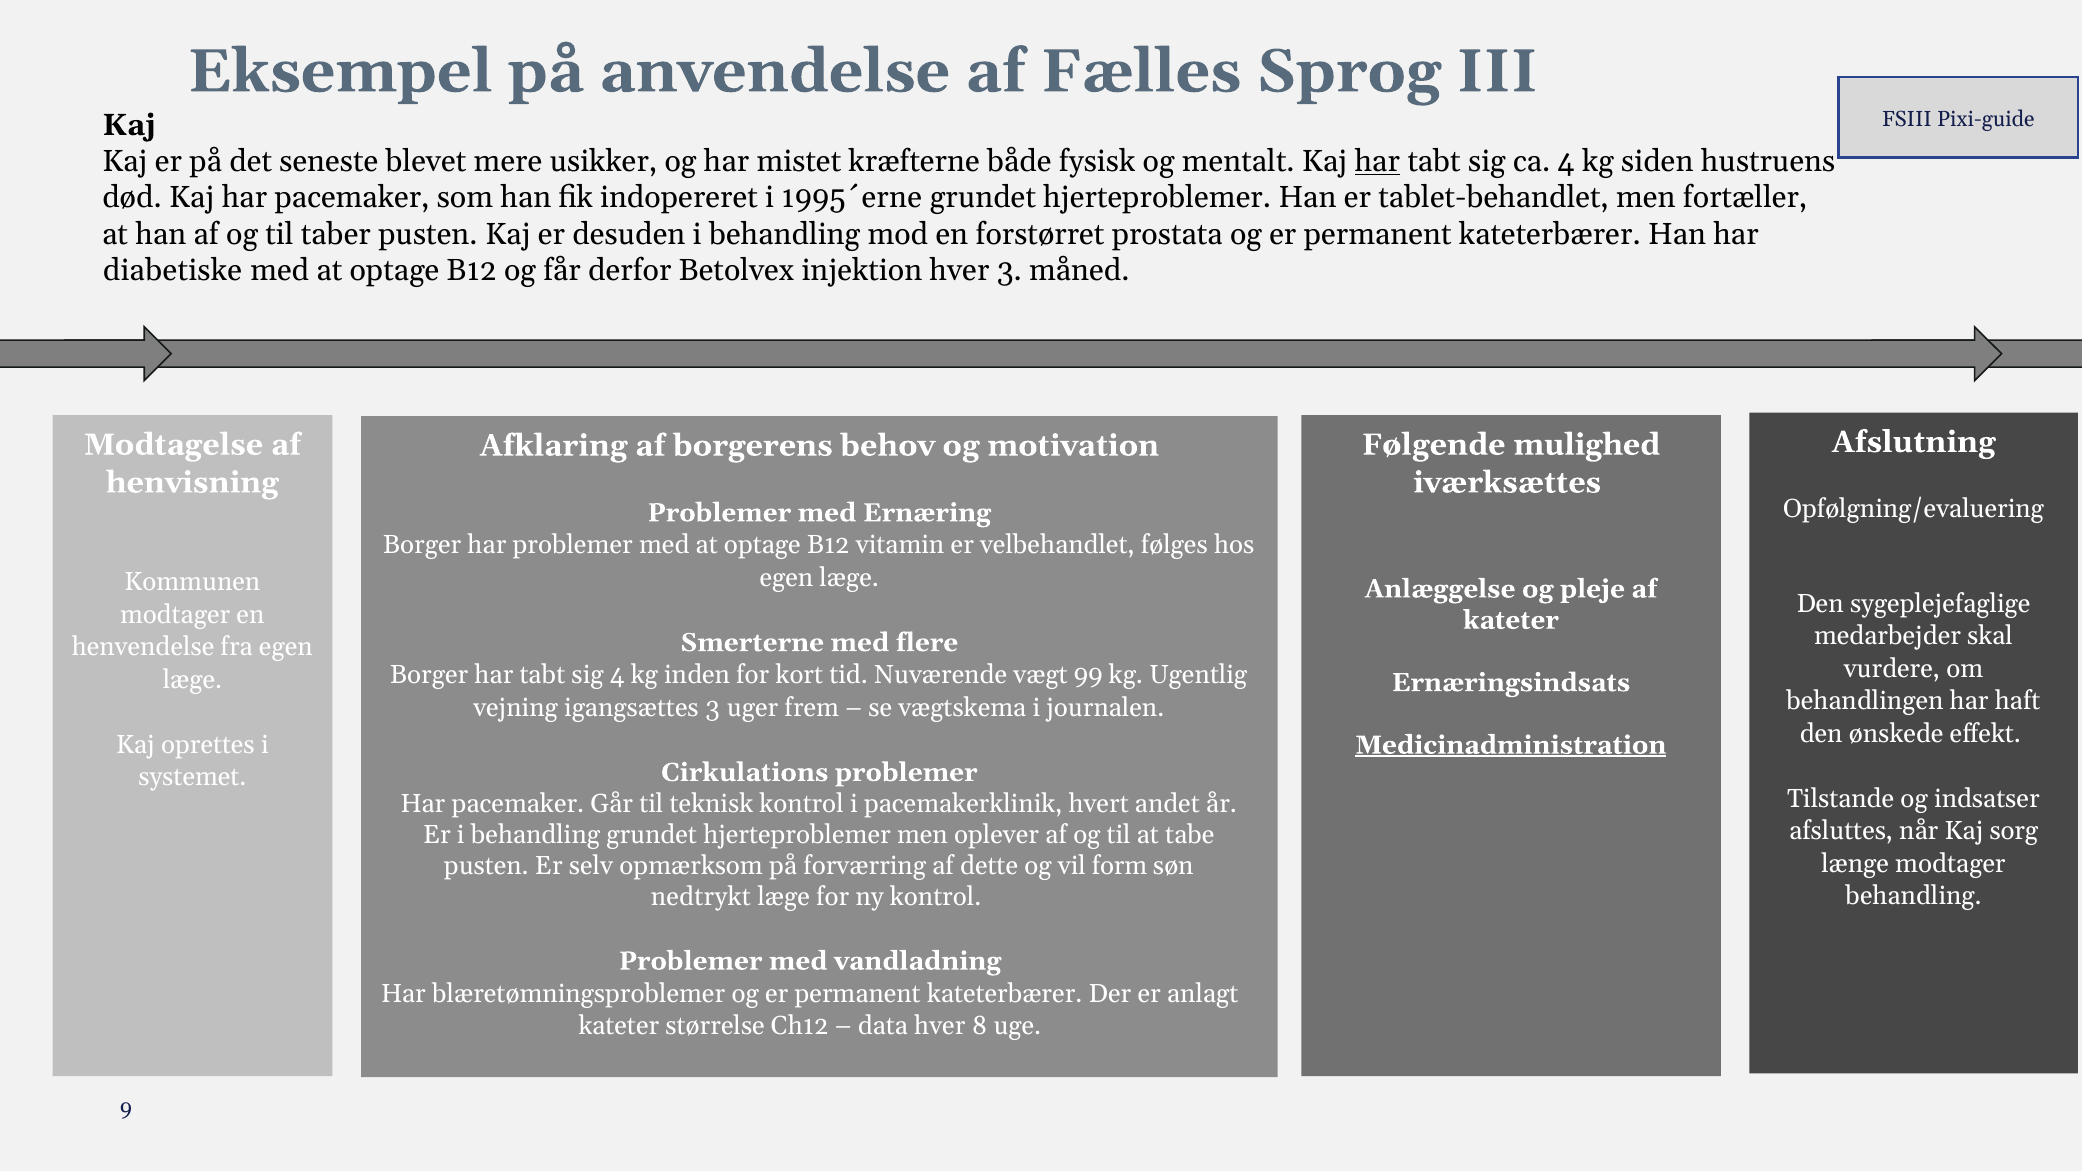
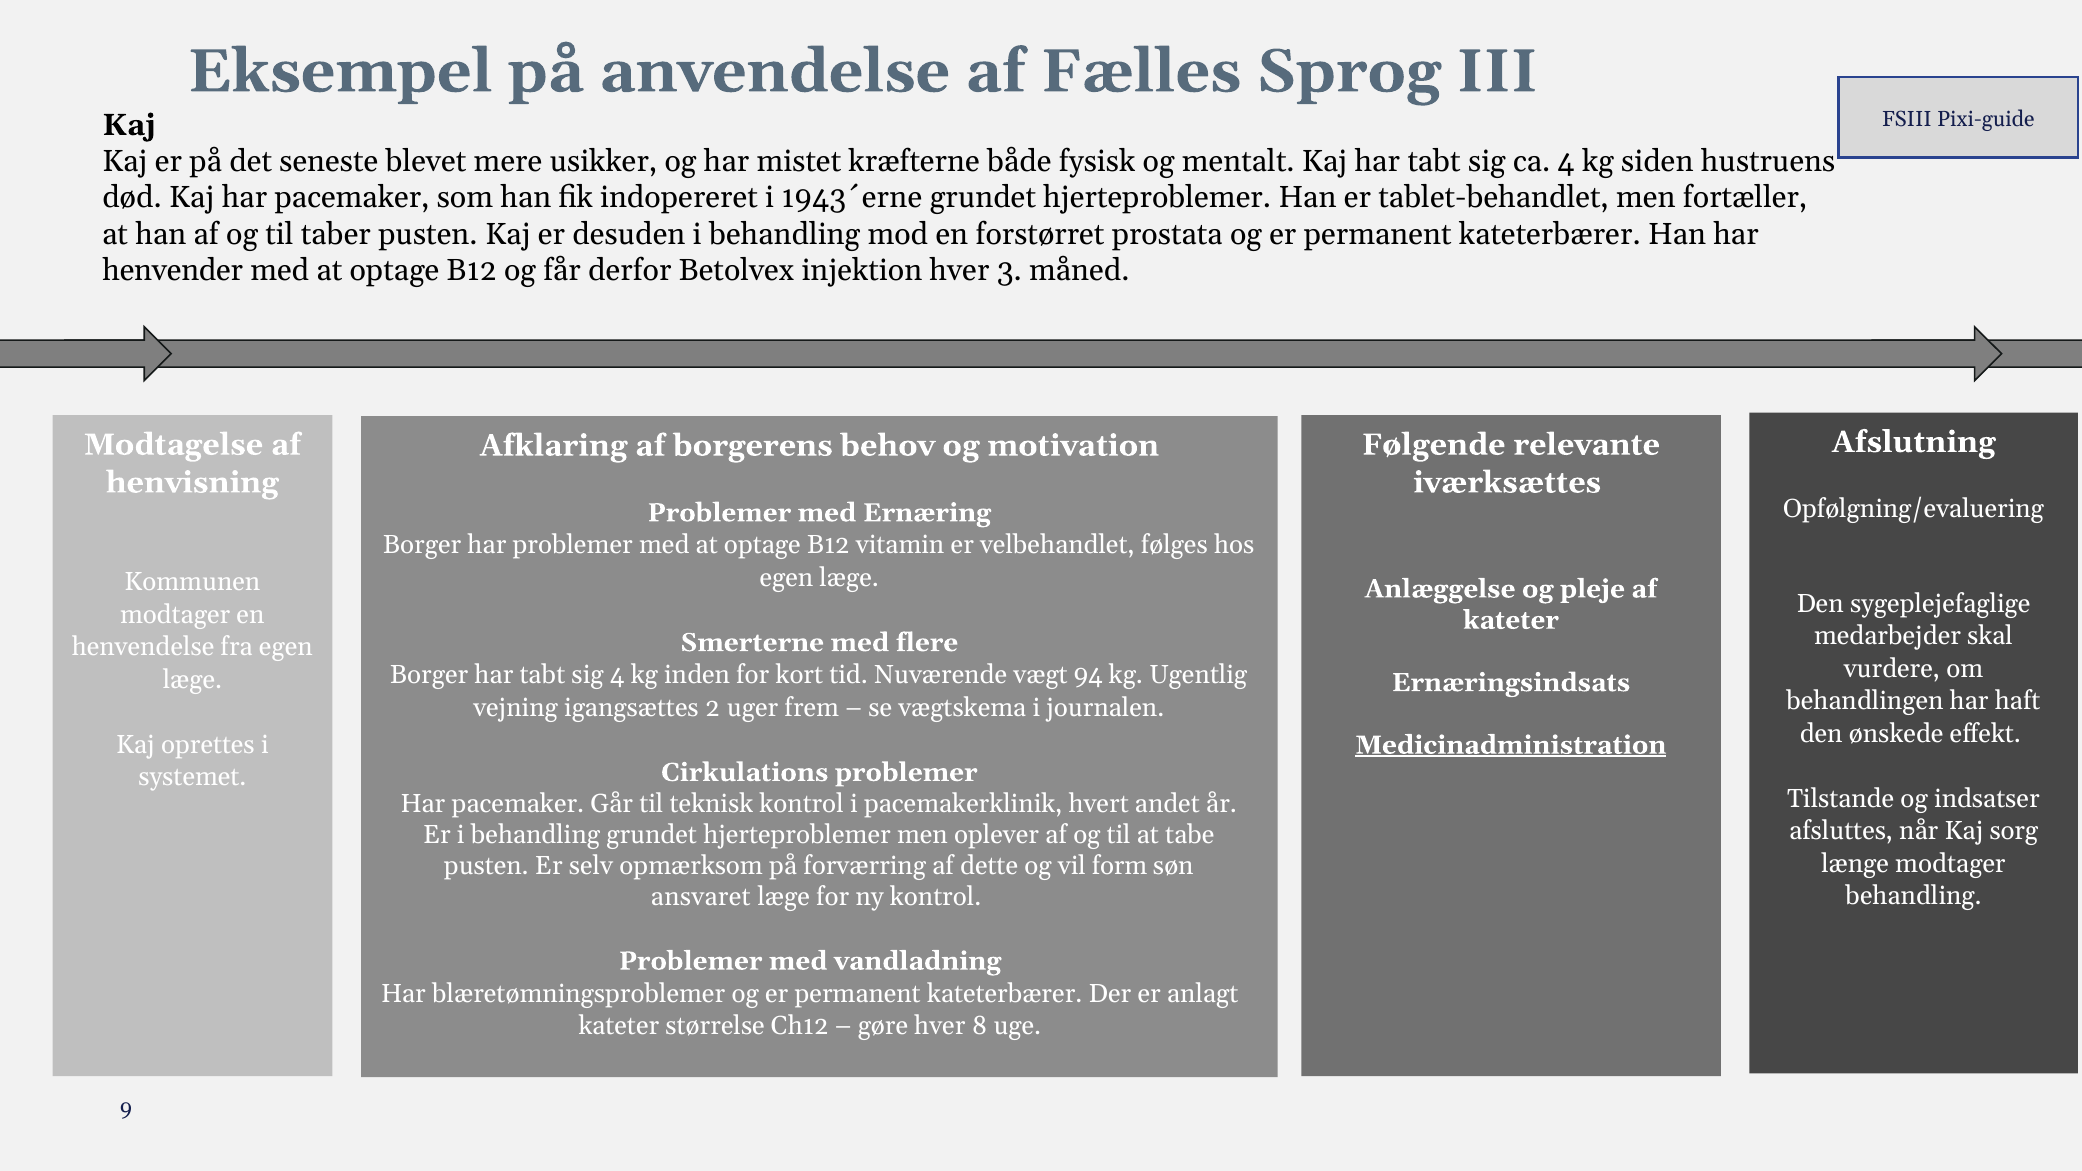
har at (1377, 161) underline: present -> none
1995´erne: 1995´erne -> 1943´erne
diabetiske: diabetiske -> henvender
mulighed: mulighed -> relevante
99: 99 -> 94
igangsættes 3: 3 -> 2
nedtrykt: nedtrykt -> ansvaret
data: data -> gøre
